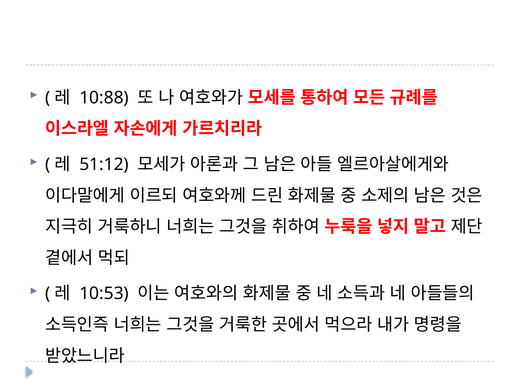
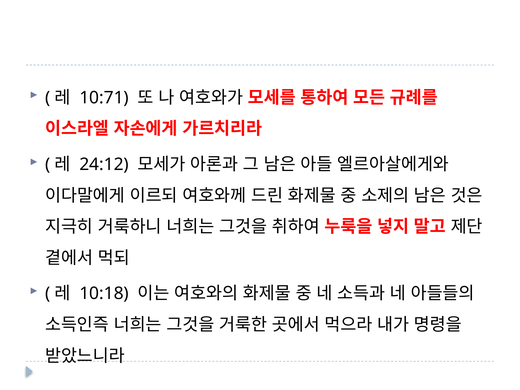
10:88: 10:88 -> 10:71
51:12: 51:12 -> 24:12
10:53: 10:53 -> 10:18
